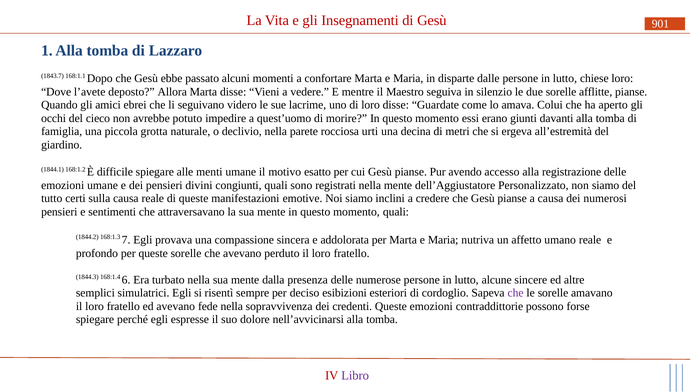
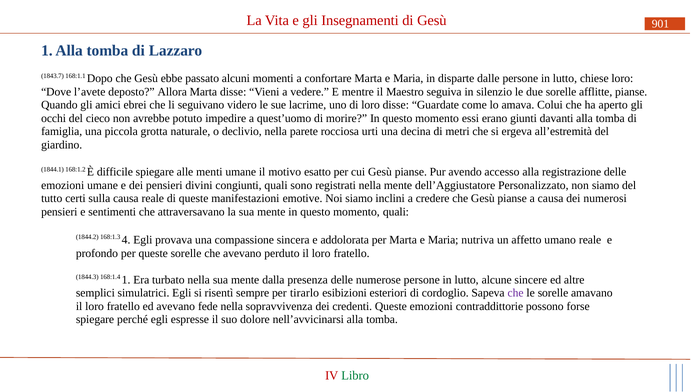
7: 7 -> 4
168:1.4 6: 6 -> 1
deciso: deciso -> tirarlo
Libro colour: purple -> green
